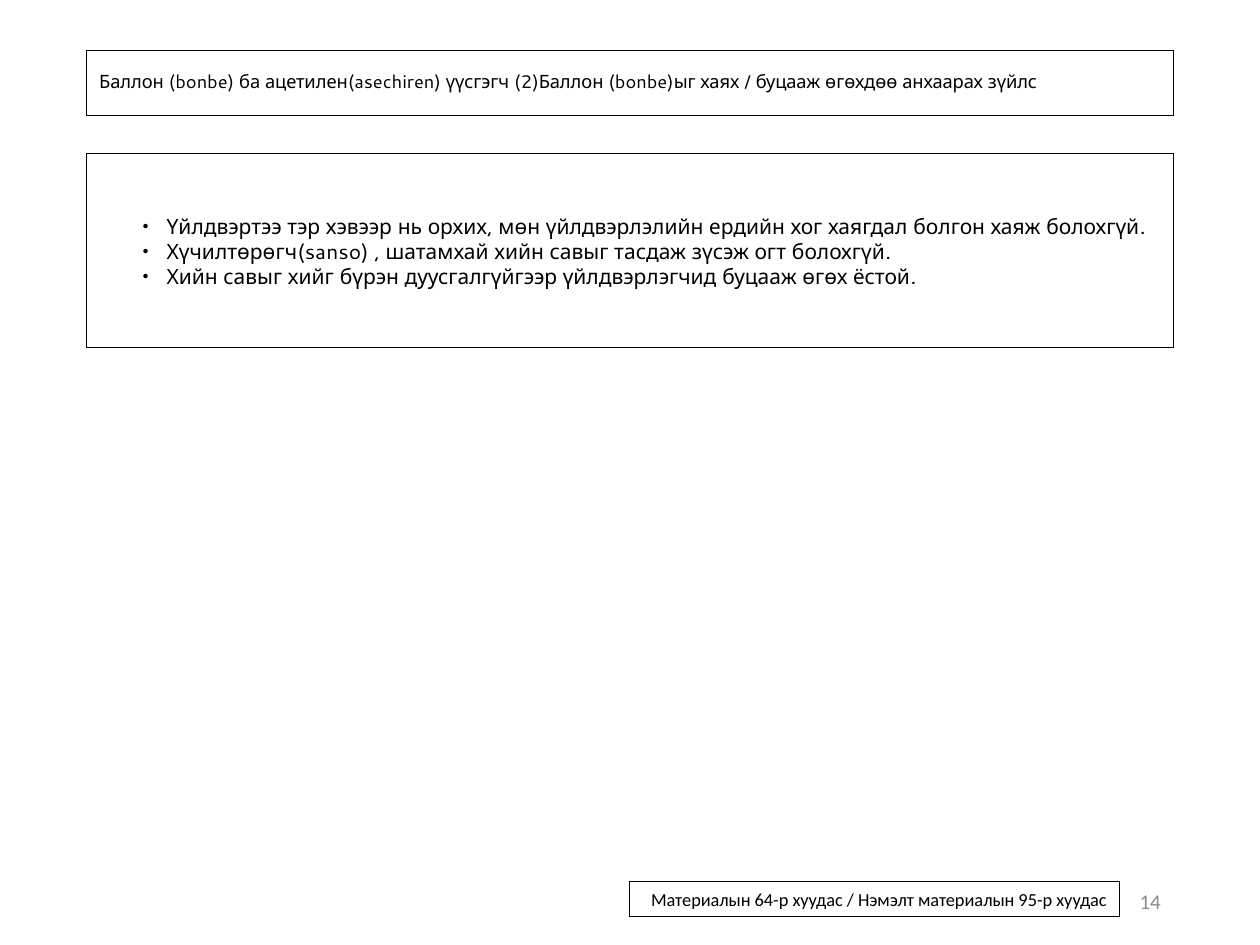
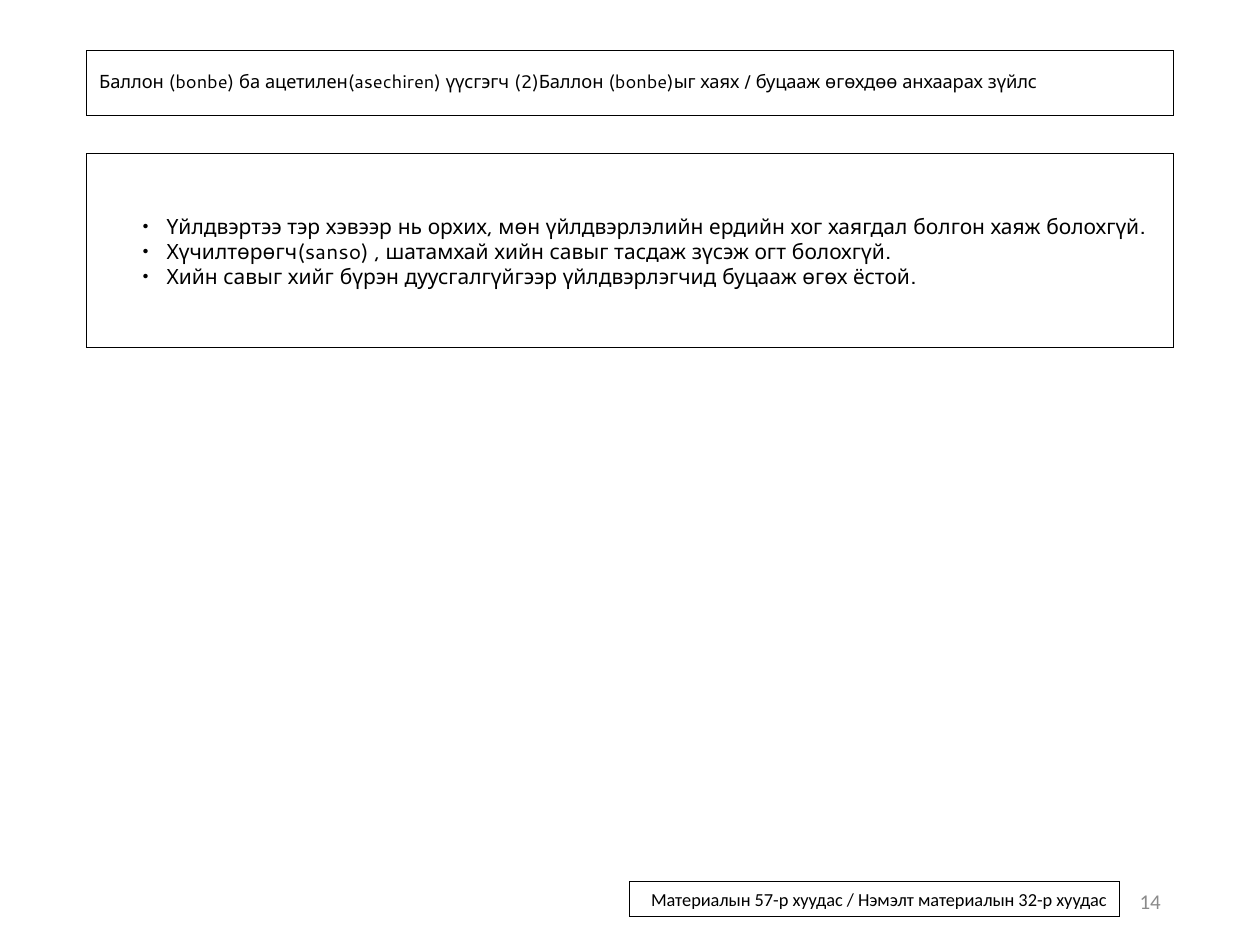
64-р: 64-р -> 57-р
95-р: 95-р -> 32-р
